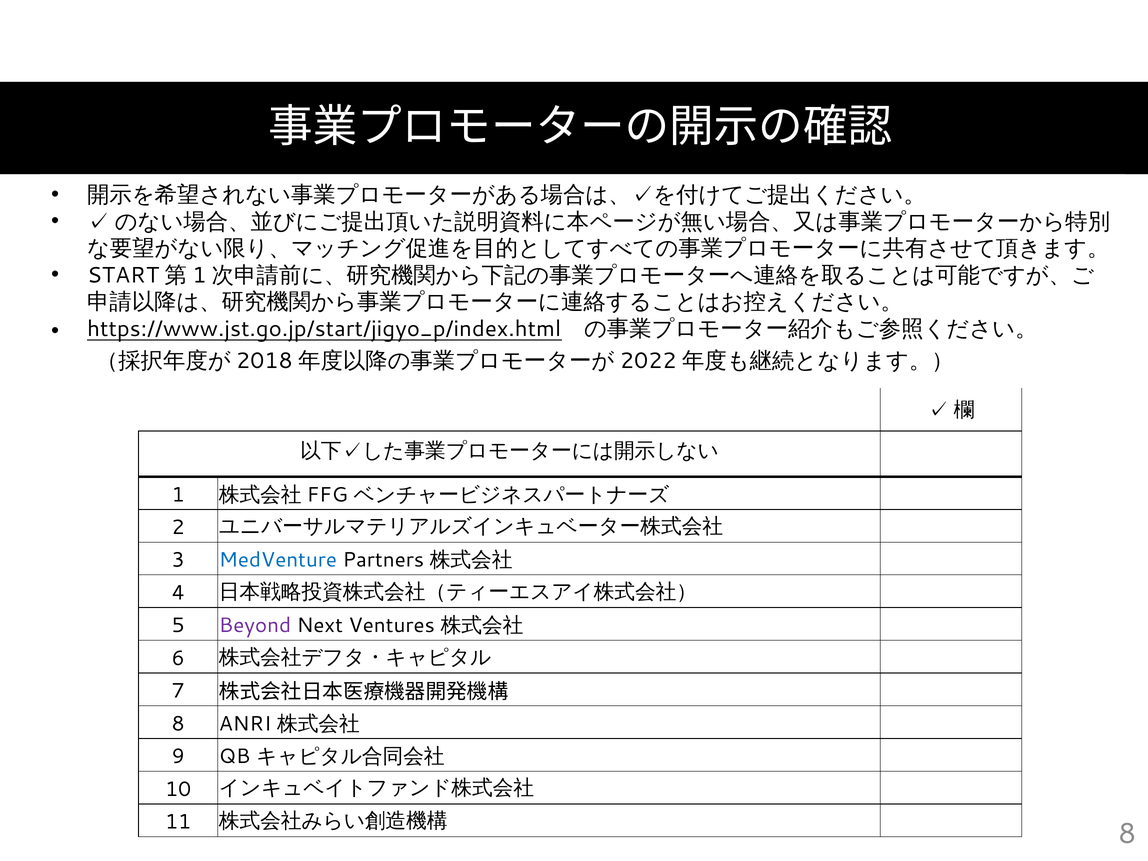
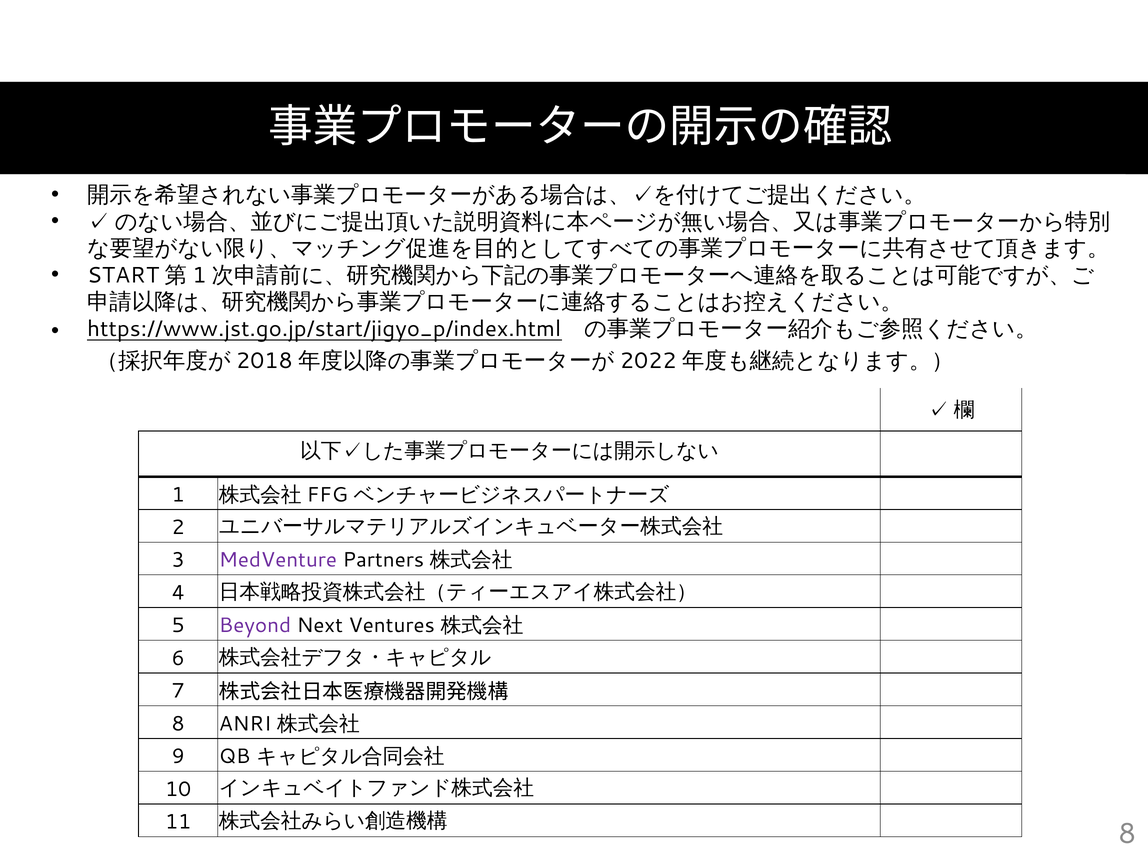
MedVenture colour: blue -> purple
